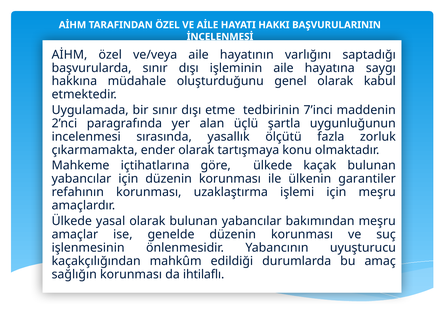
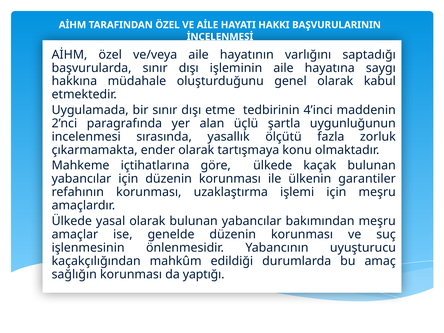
7’inci: 7’inci -> 4’inci
ihtilaflı: ihtilaflı -> yaptığı
